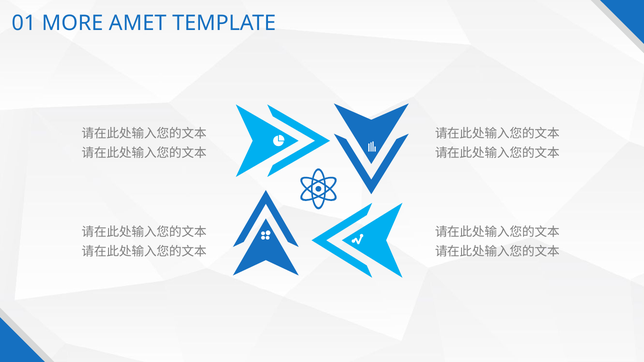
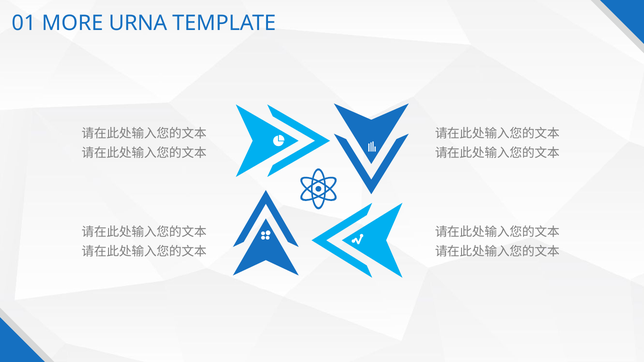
AMET: AMET -> URNA
